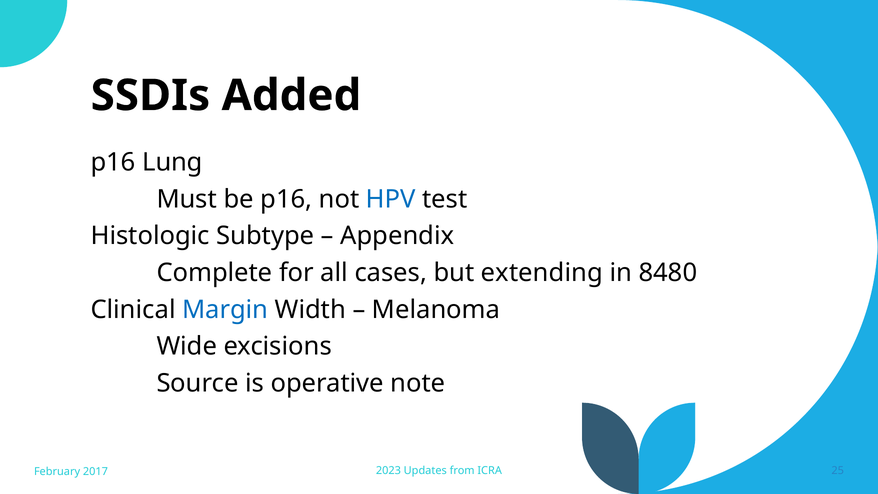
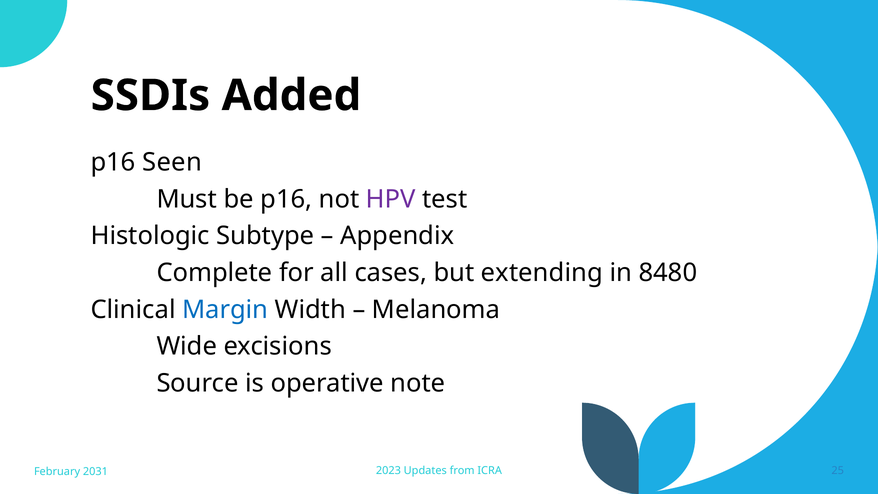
Lung: Lung -> Seen
HPV colour: blue -> purple
2017: 2017 -> 2031
